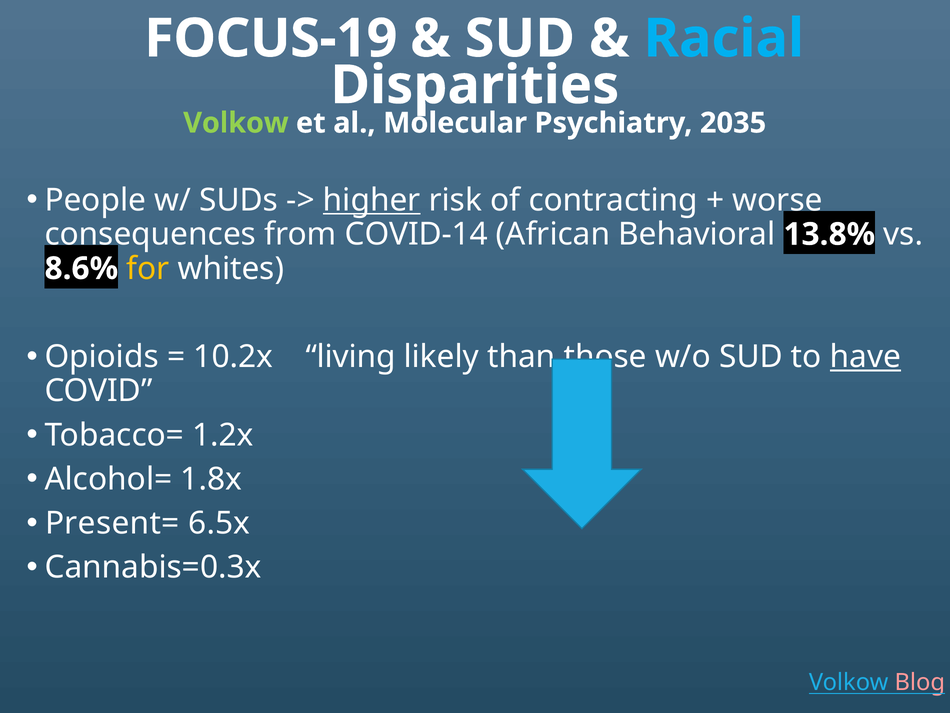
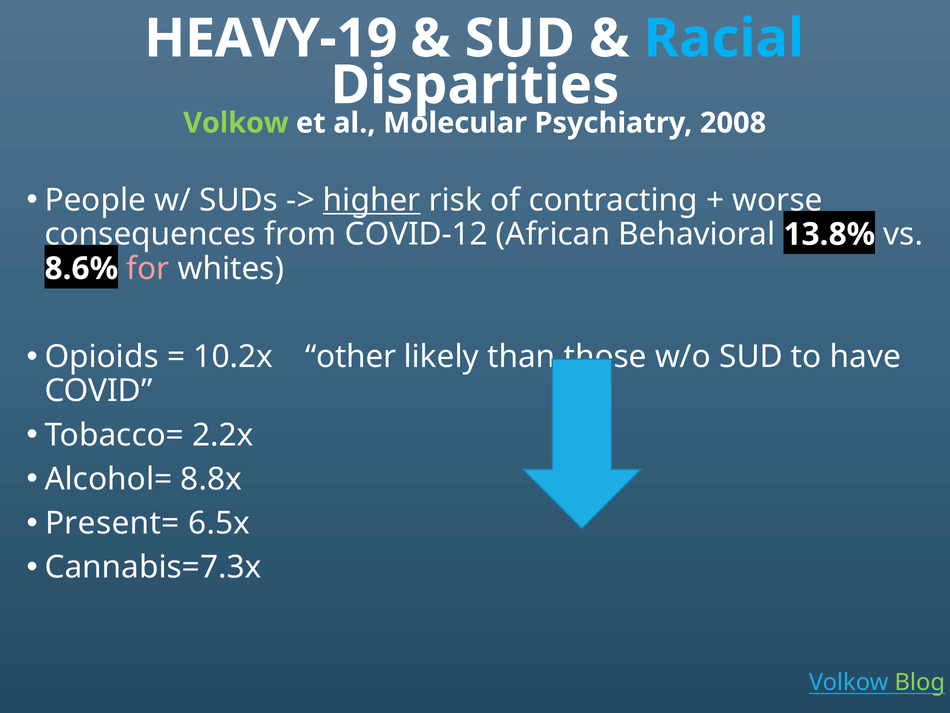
FOCUS-19: FOCUS-19 -> HEAVY-19
2035: 2035 -> 2008
COVID-14: COVID-14 -> COVID-12
for colour: yellow -> pink
living: living -> other
have underline: present -> none
1.2x: 1.2x -> 2.2x
1.8x: 1.8x -> 8.8x
Cannabis=0.3x: Cannabis=0.3x -> Cannabis=7.3x
Blog colour: pink -> light green
